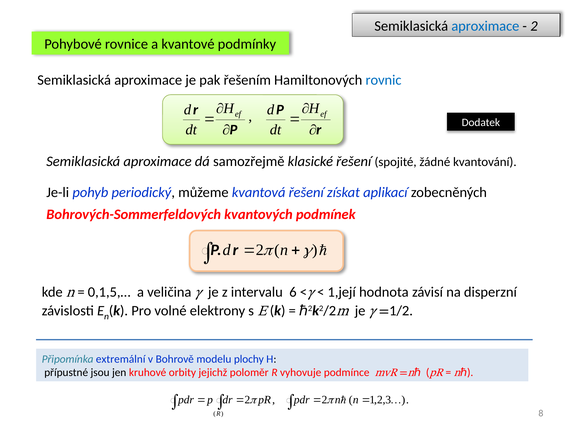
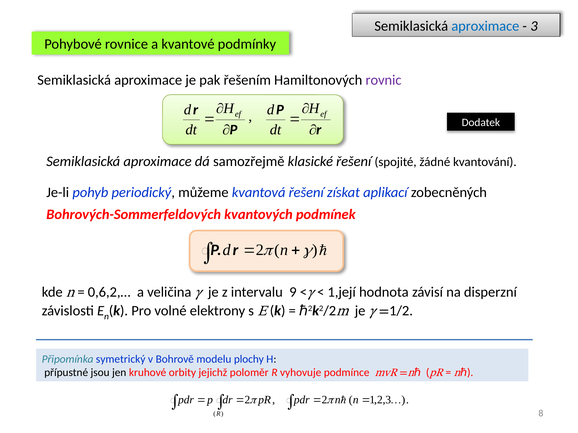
2 at (534, 26): 2 -> 3
rovnic colour: blue -> purple
0,1,5,…: 0,1,5,… -> 0,6,2,…
6: 6 -> 9
extremální: extremální -> symetrický
